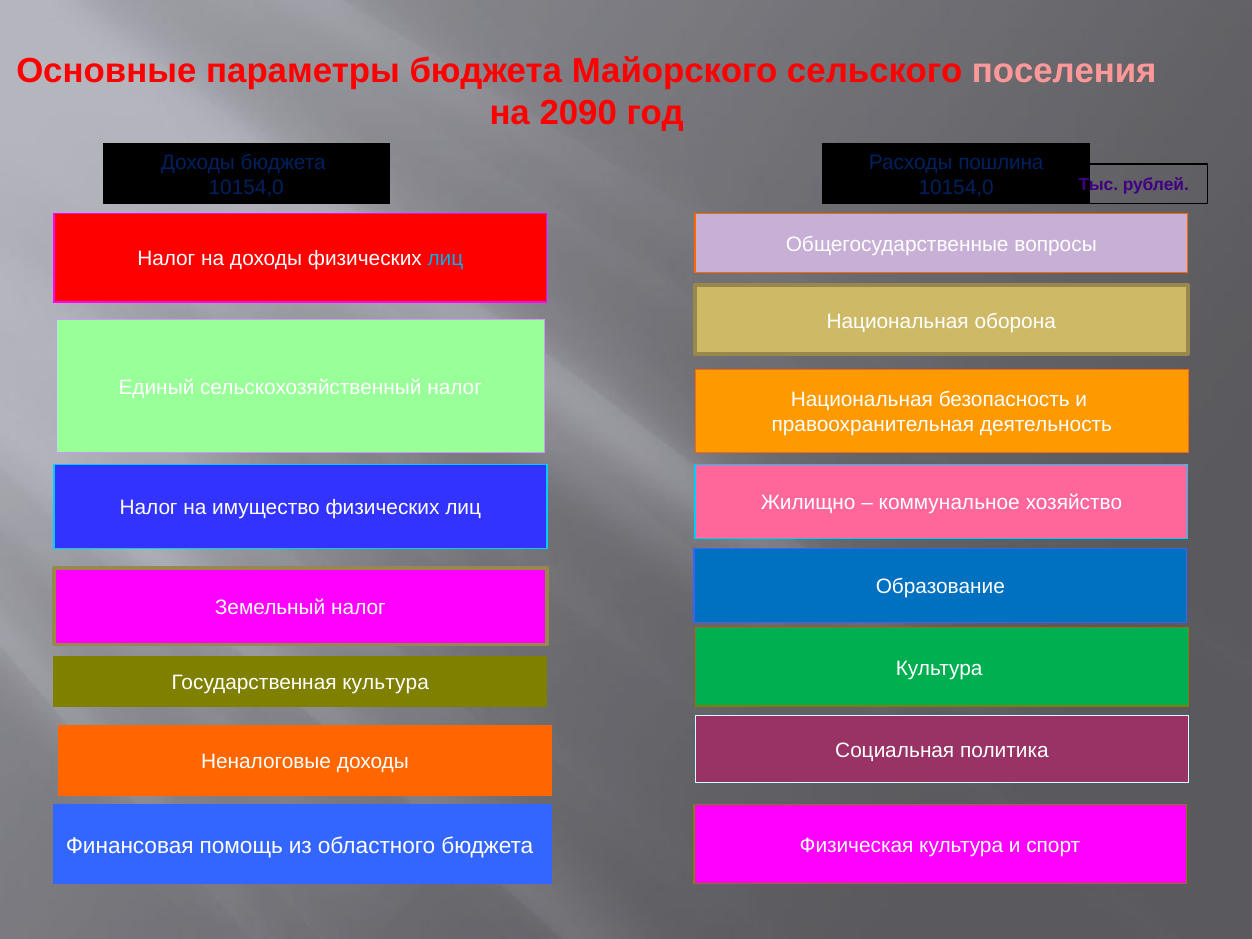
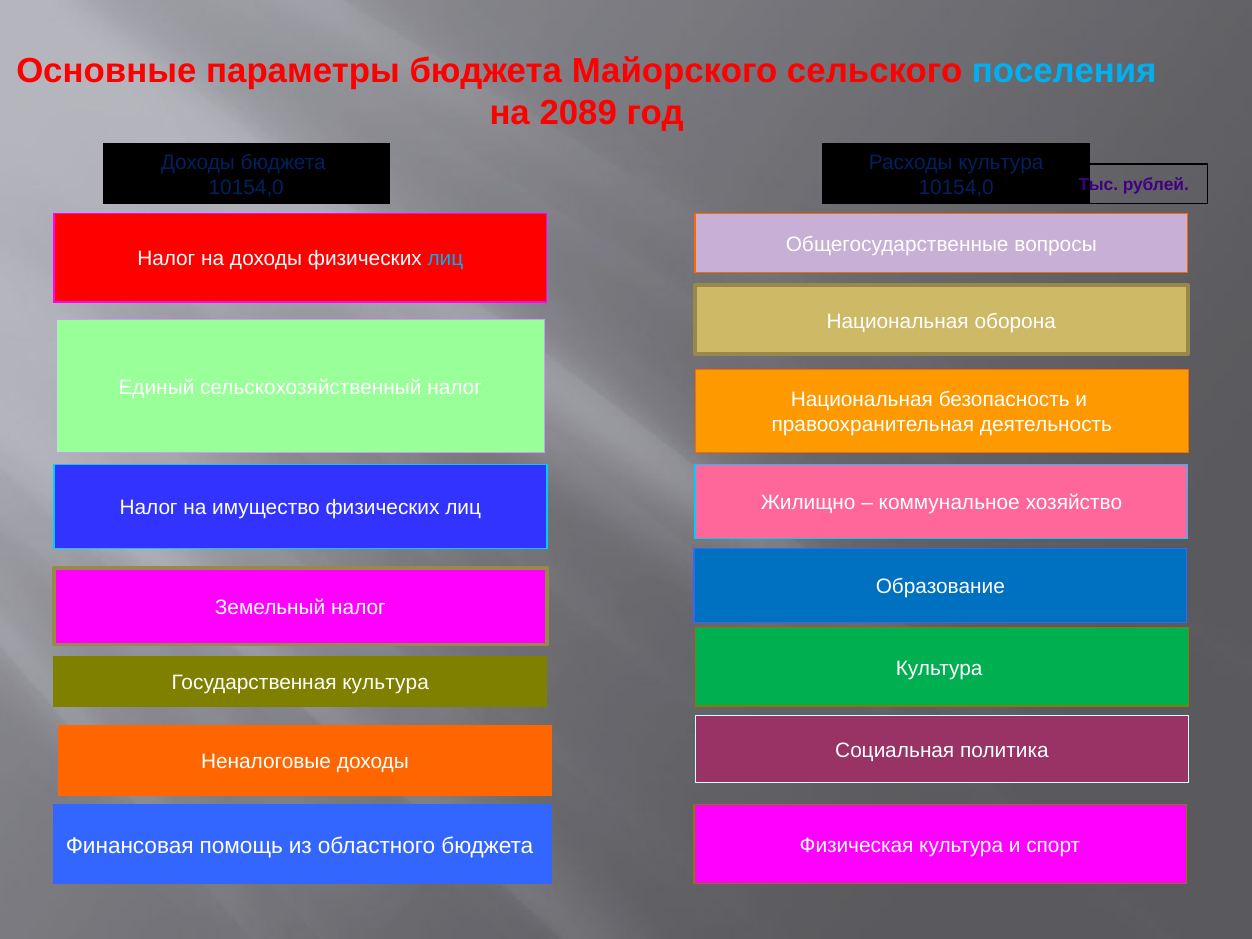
поселения colour: pink -> light blue
2090: 2090 -> 2089
Расходы пошлина: пошлина -> культура
